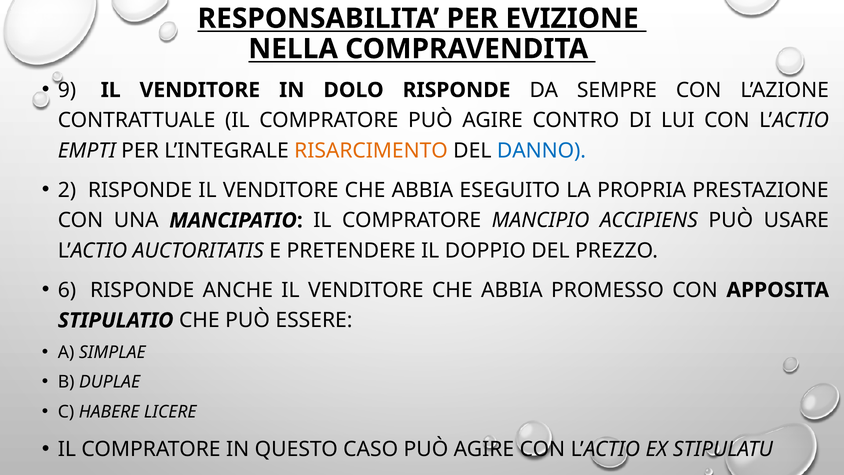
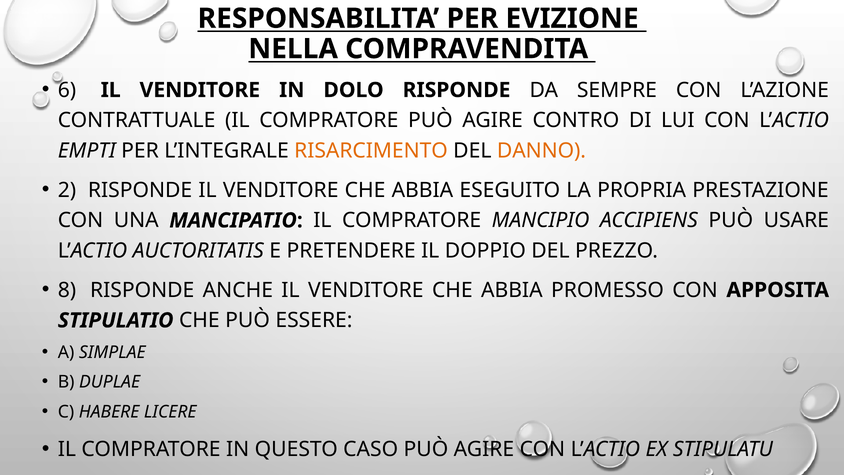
9: 9 -> 6
DANNO colour: blue -> orange
6: 6 -> 8
